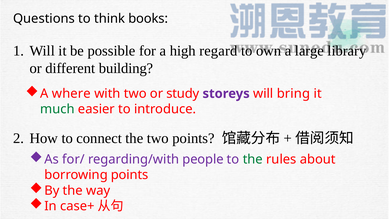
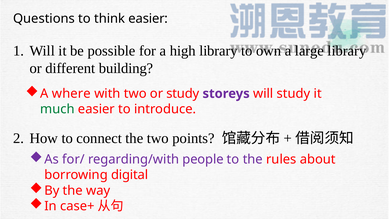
think books: books -> easier
high regard: regard -> library
will bring: bring -> study
the at (253, 159) colour: green -> purple
borrowing points: points -> digital
